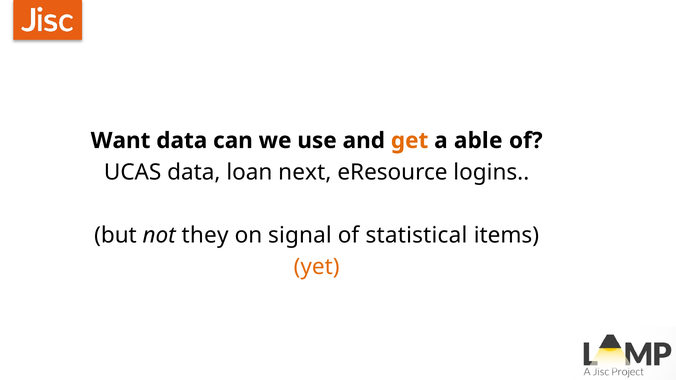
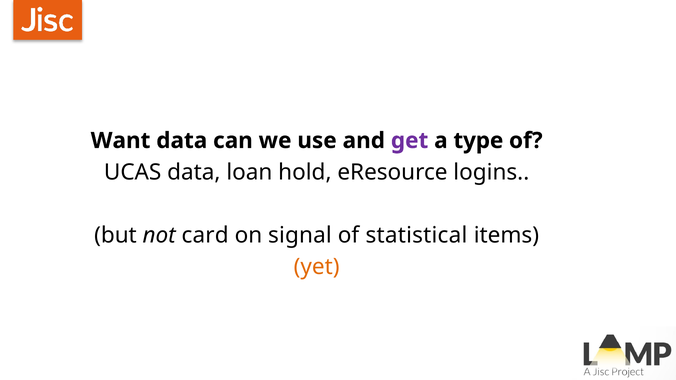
get colour: orange -> purple
able: able -> type
next: next -> hold
they: they -> card
